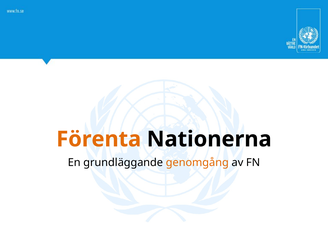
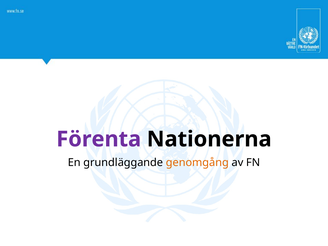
Förenta colour: orange -> purple
